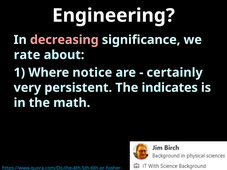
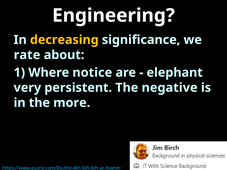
decreasing colour: pink -> yellow
certainly: certainly -> elephant
indicates: indicates -> negative
math: math -> more
